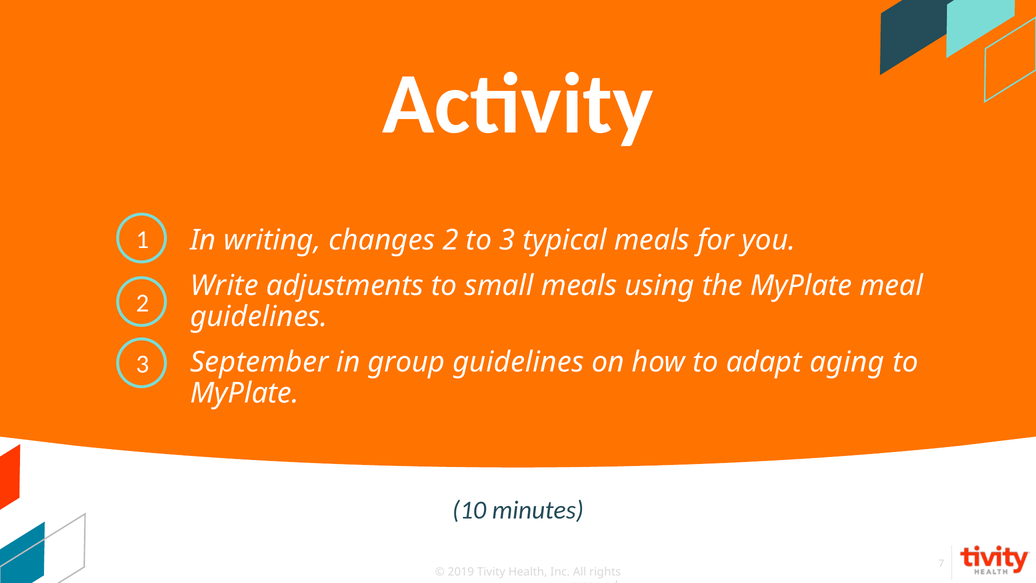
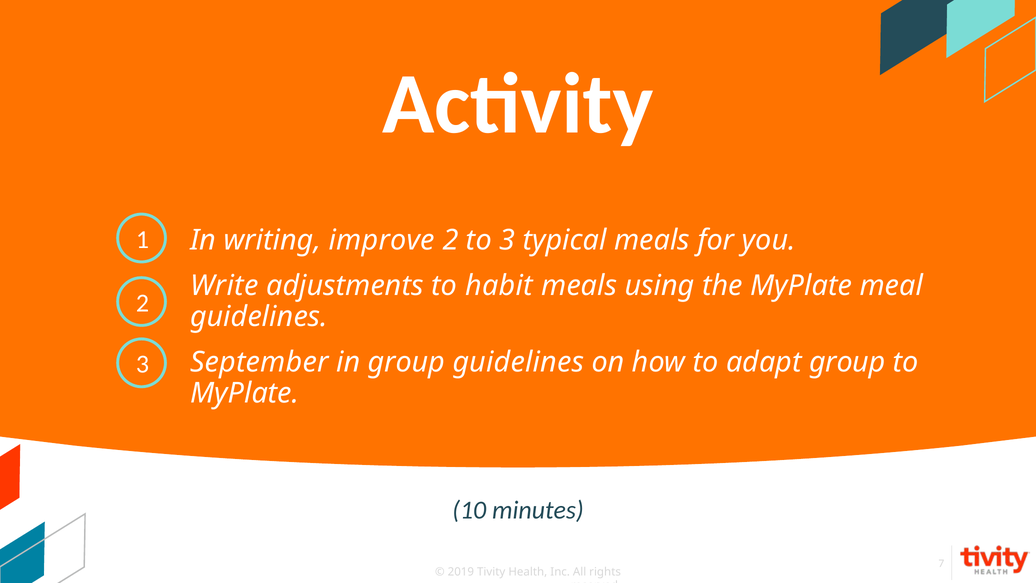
changes: changes -> improve
small: small -> habit
adapt aging: aging -> group
